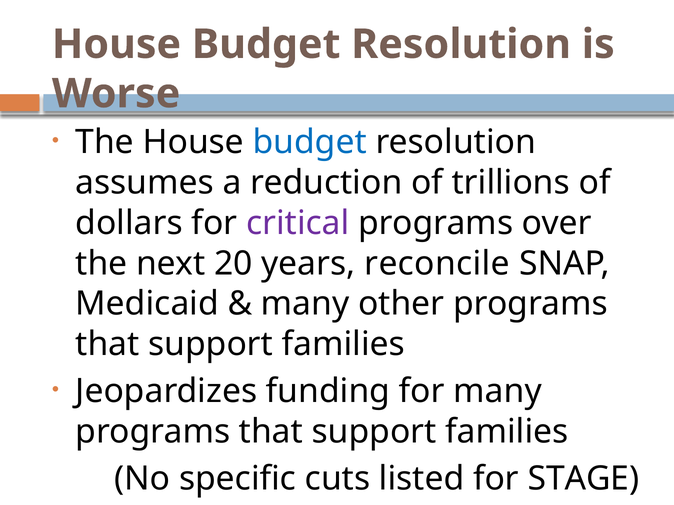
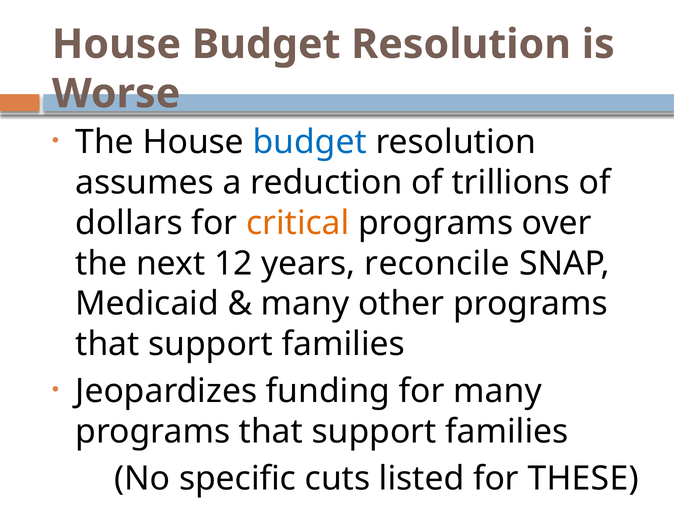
critical colour: purple -> orange
20: 20 -> 12
STAGE: STAGE -> THESE
